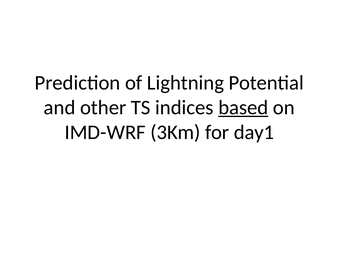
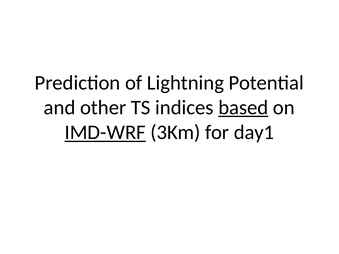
IMD-WRF underline: none -> present
